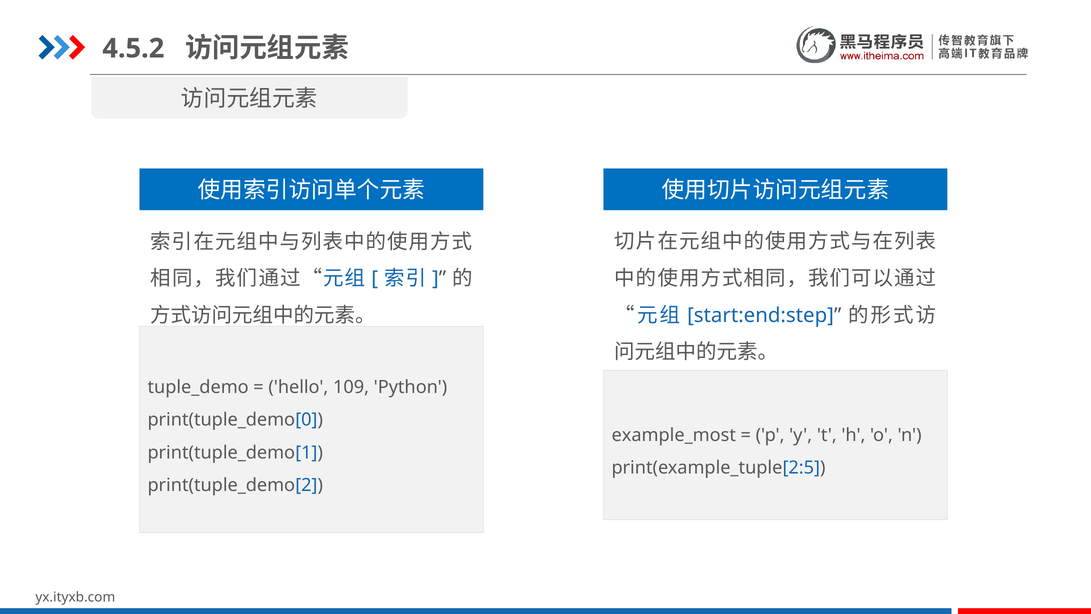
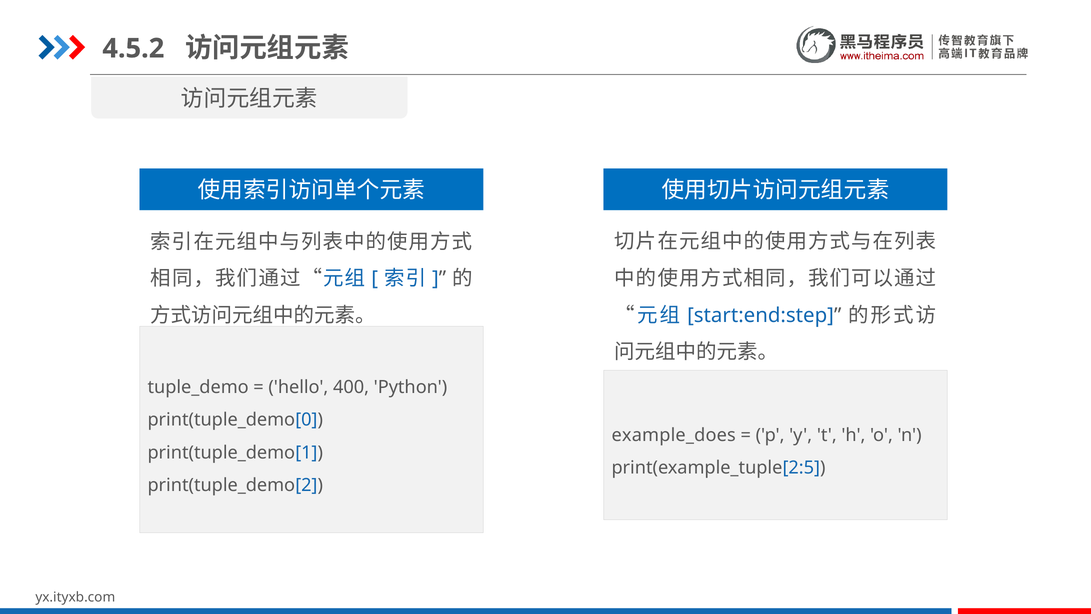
109: 109 -> 400
example_most: example_most -> example_does
